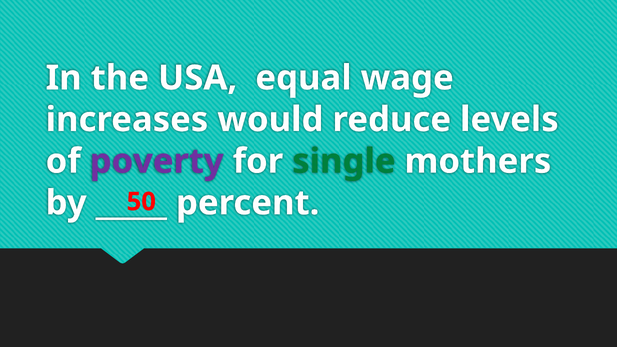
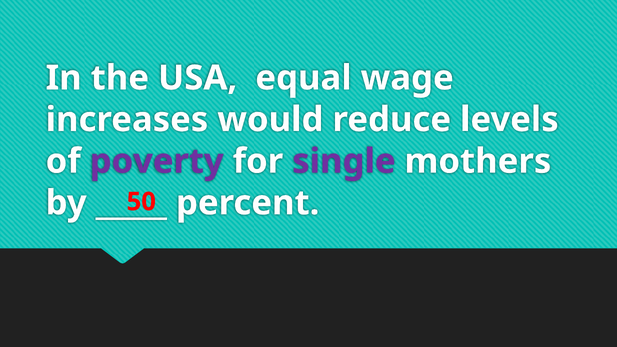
single colour: green -> purple
